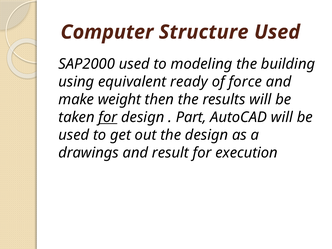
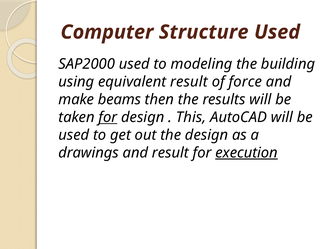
equivalent ready: ready -> result
weight: weight -> beams
Part: Part -> This
execution underline: none -> present
